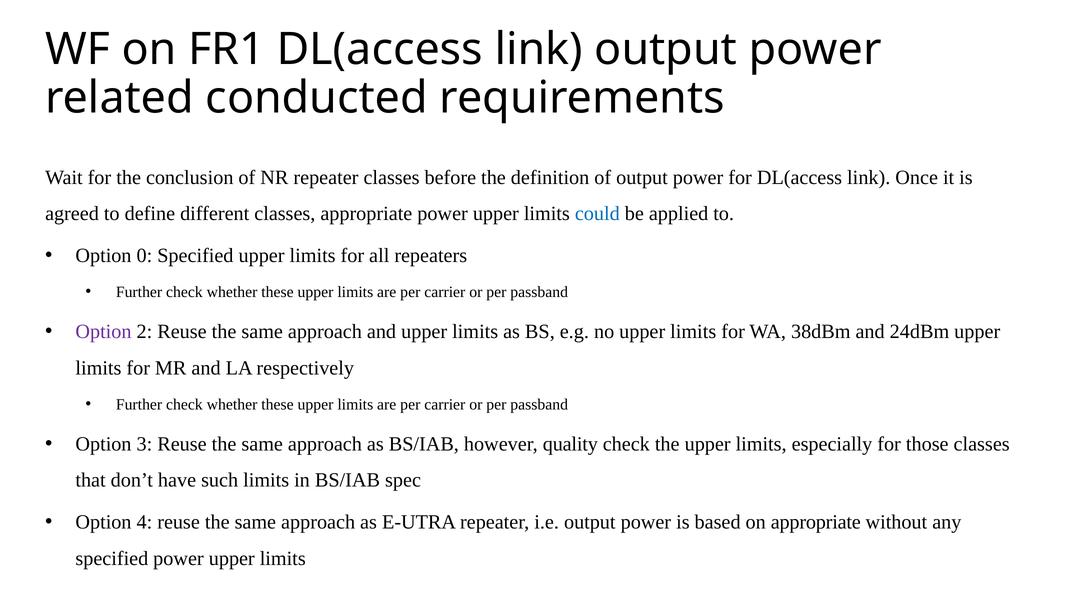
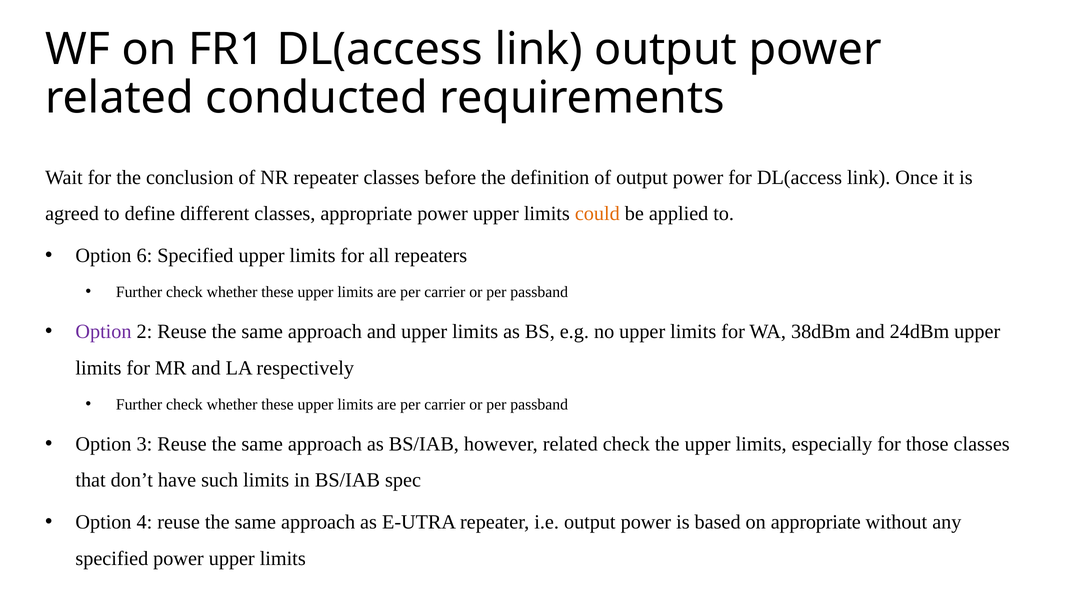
could colour: blue -> orange
0: 0 -> 6
however quality: quality -> related
